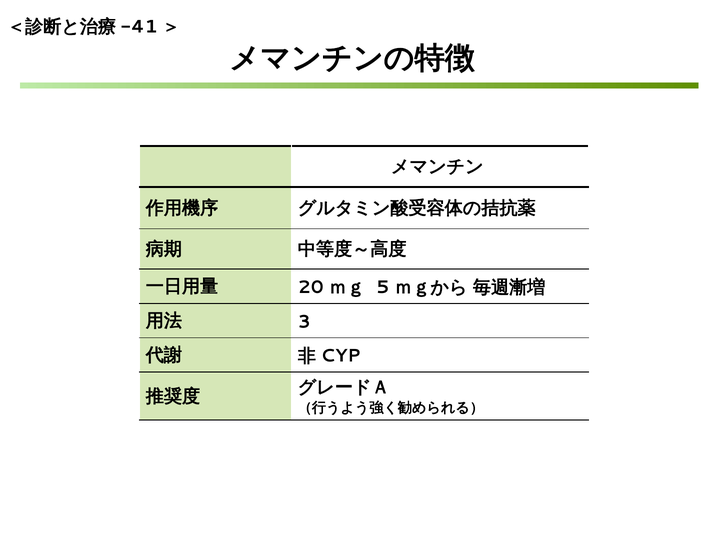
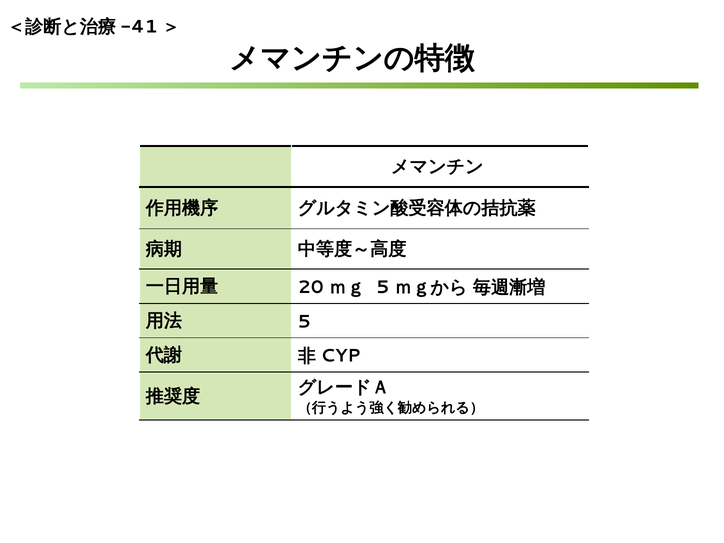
3 at (304, 322): 3 -> 5
